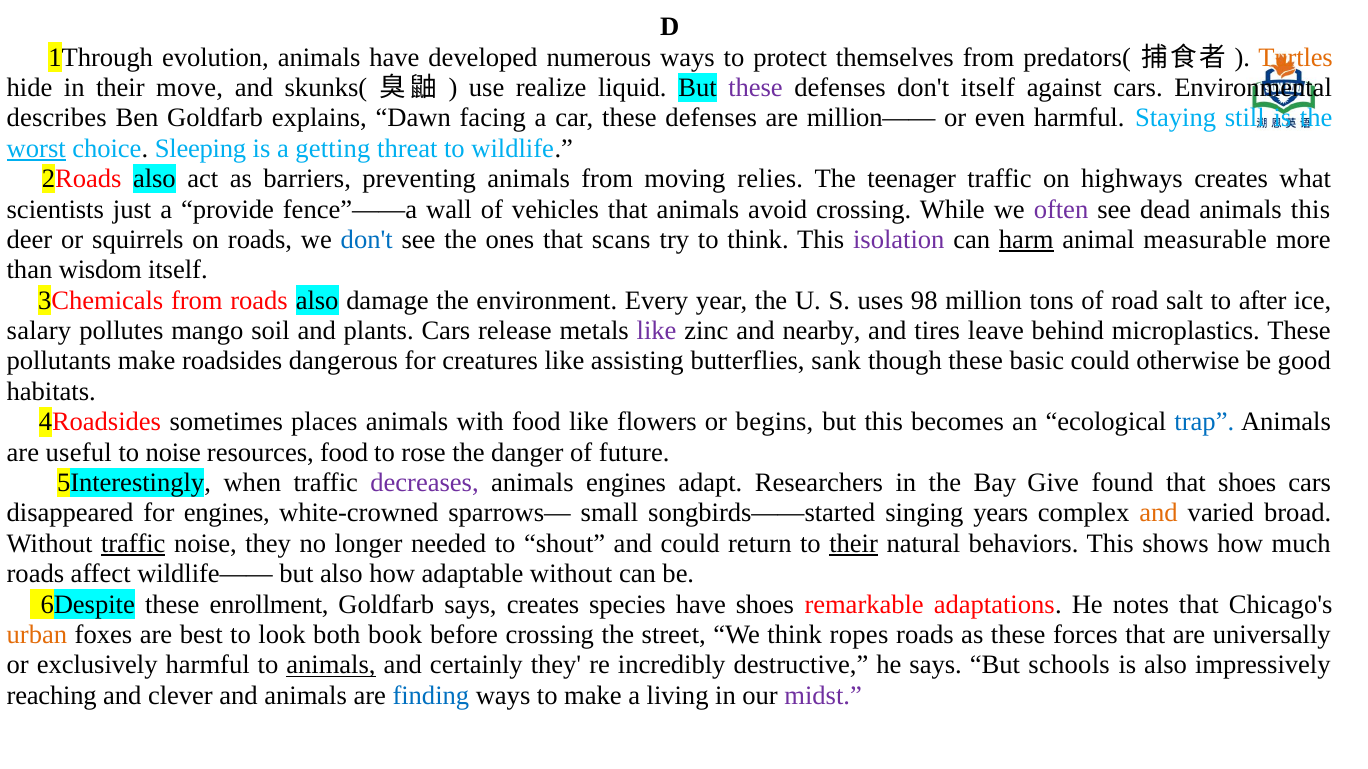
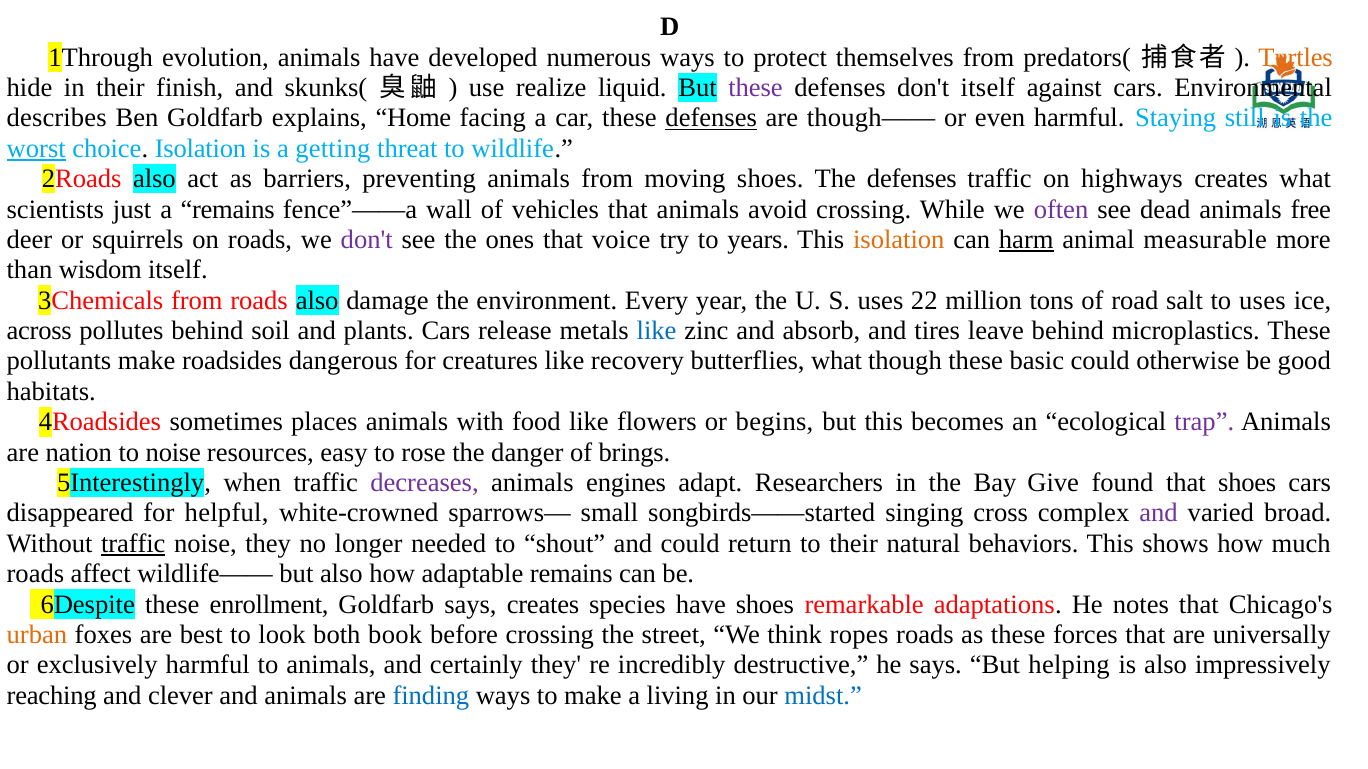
move: move -> finish
Dawn: Dawn -> Home
defenses at (711, 118) underline: none -> present
million——: million—— -> though——
choice Sleeping: Sleeping -> Isolation
moving relies: relies -> shoes
The teenager: teenager -> defenses
a provide: provide -> remains
animals this: this -> free
don't at (367, 240) colour: blue -> purple
scans: scans -> voice
to think: think -> years
isolation at (899, 240) colour: purple -> orange
98: 98 -> 22
to after: after -> uses
salary: salary -> across
pollutes mango: mango -> behind
like at (657, 331) colour: purple -> blue
nearby: nearby -> absorb
assisting: assisting -> recovery
butterflies sank: sank -> what
trap colour: blue -> purple
useful: useful -> nation
resources food: food -> easy
future: future -> brings
for engines: engines -> helpful
years: years -> cross
and at (1159, 513) colour: orange -> purple
their at (854, 544) underline: present -> none
adaptable without: without -> remains
animals at (331, 665) underline: present -> none
schools: schools -> helping
midst colour: purple -> blue
